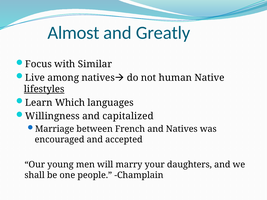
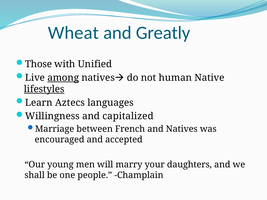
Almost: Almost -> Wheat
Focus: Focus -> Those
Similar: Similar -> Unified
among underline: none -> present
Which: Which -> Aztecs
